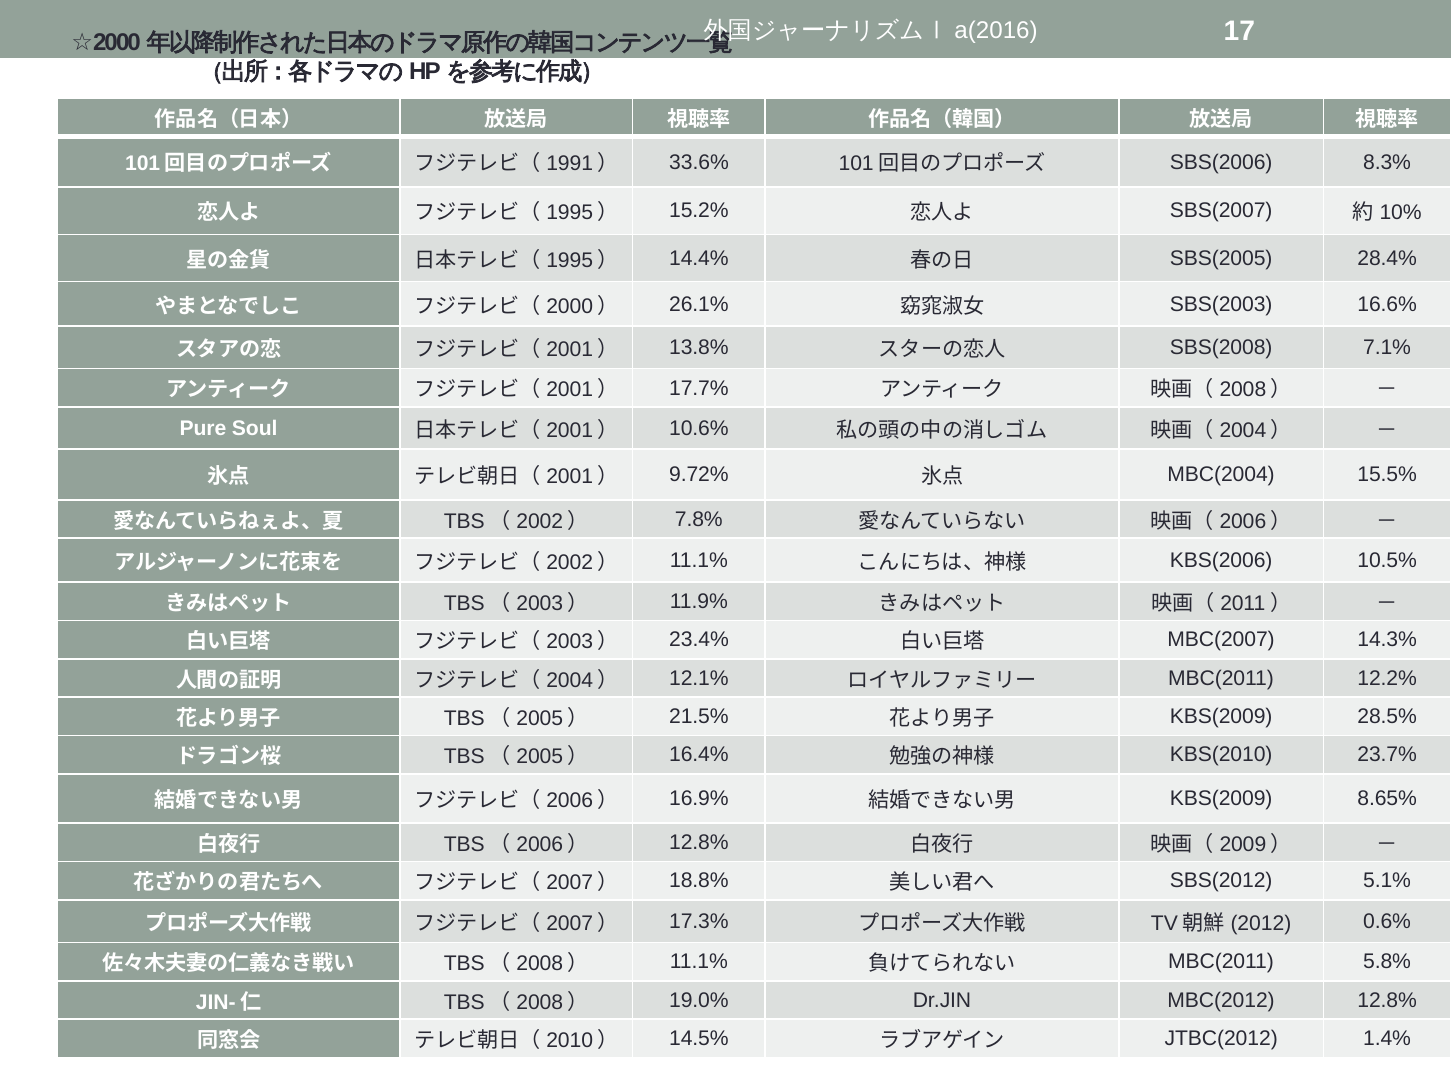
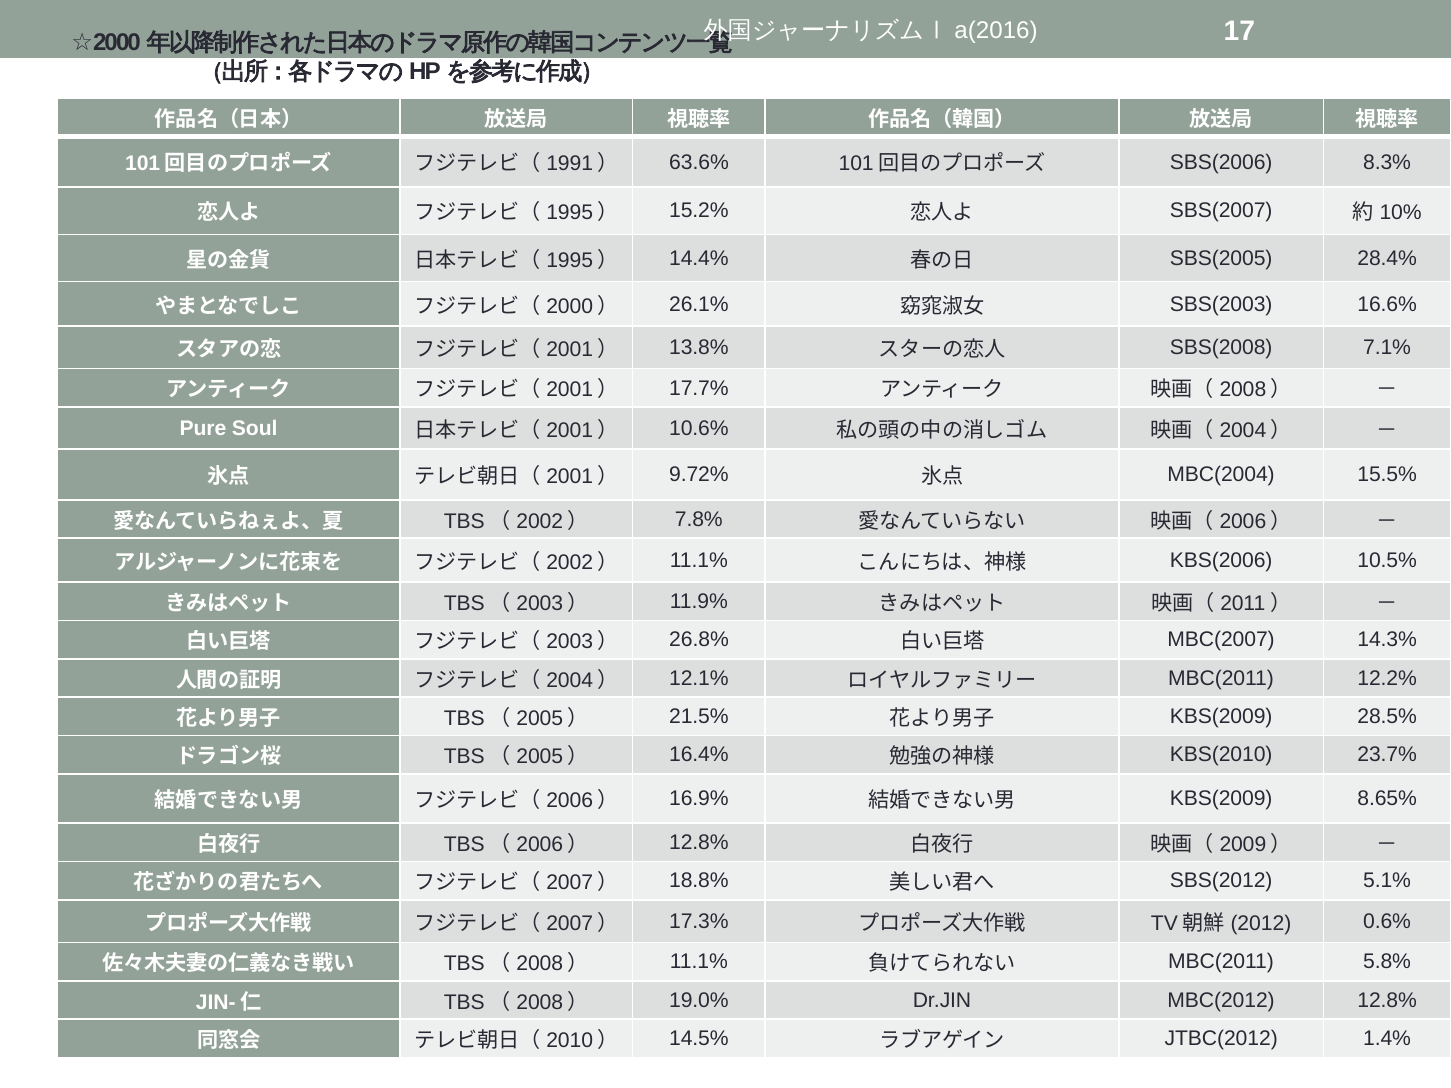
33.6%: 33.6% -> 63.6%
23.4%: 23.4% -> 26.8%
